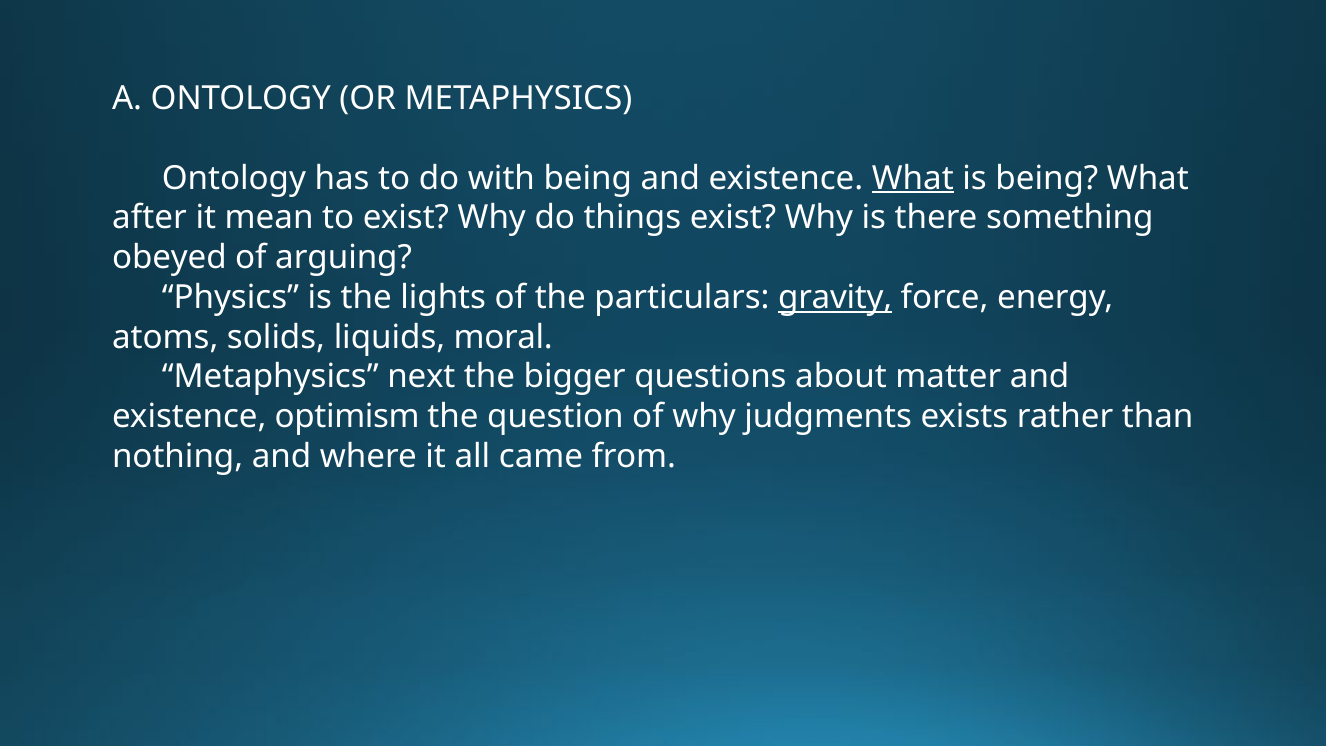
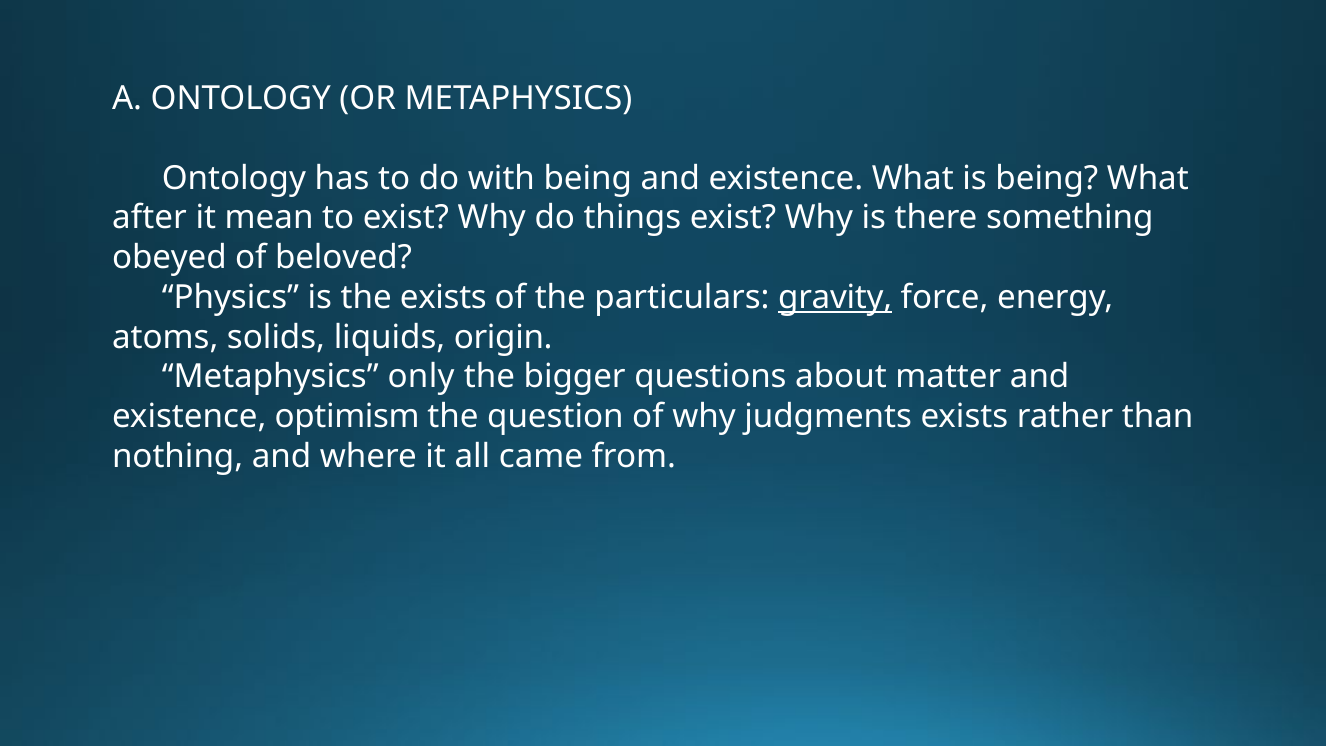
What at (913, 178) underline: present -> none
arguing: arguing -> beloved
the lights: lights -> exists
moral: moral -> origin
next: next -> only
